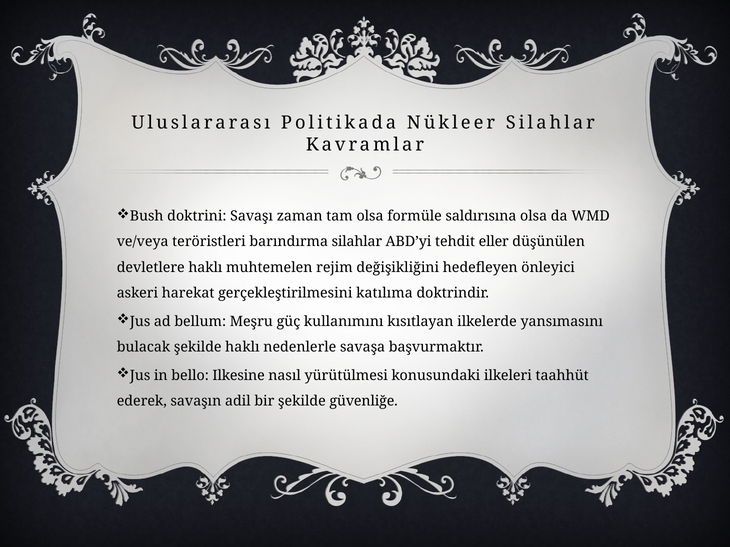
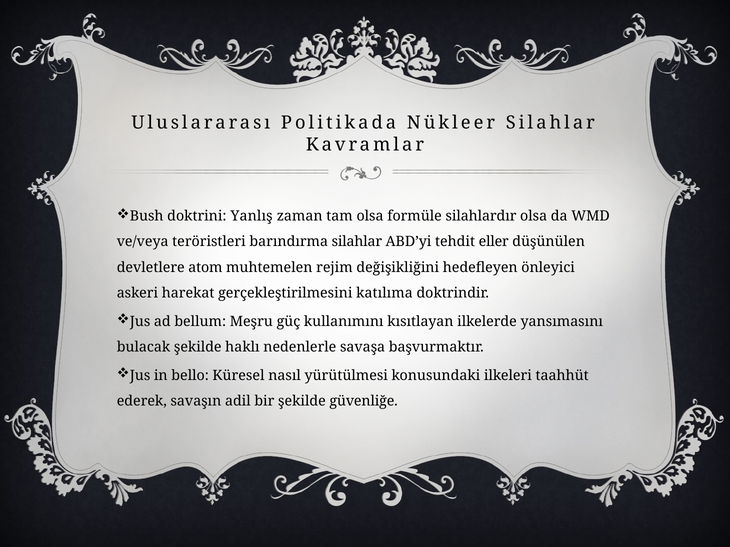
Savaşı: Savaşı -> Yanlış
saldırısına: saldırısına -> silahlardır
devletlere haklı: haklı -> atom
Ilkesine: Ilkesine -> Küresel
